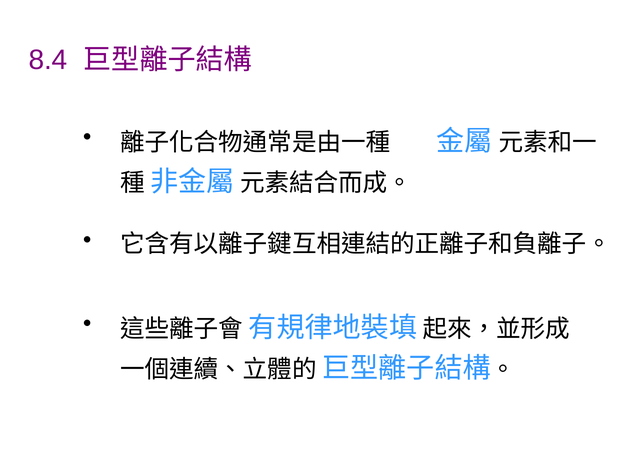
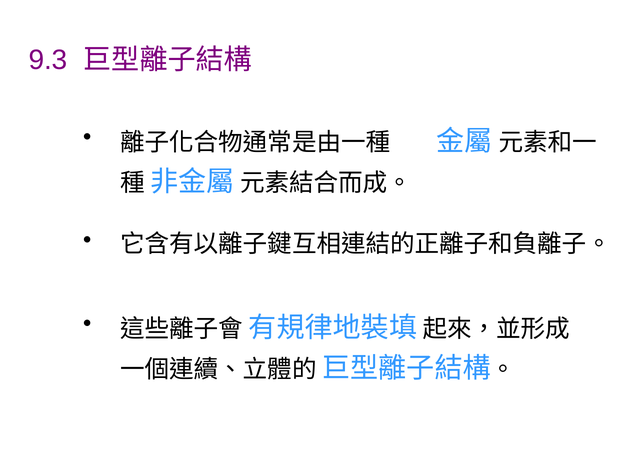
8.4: 8.4 -> 9.3
